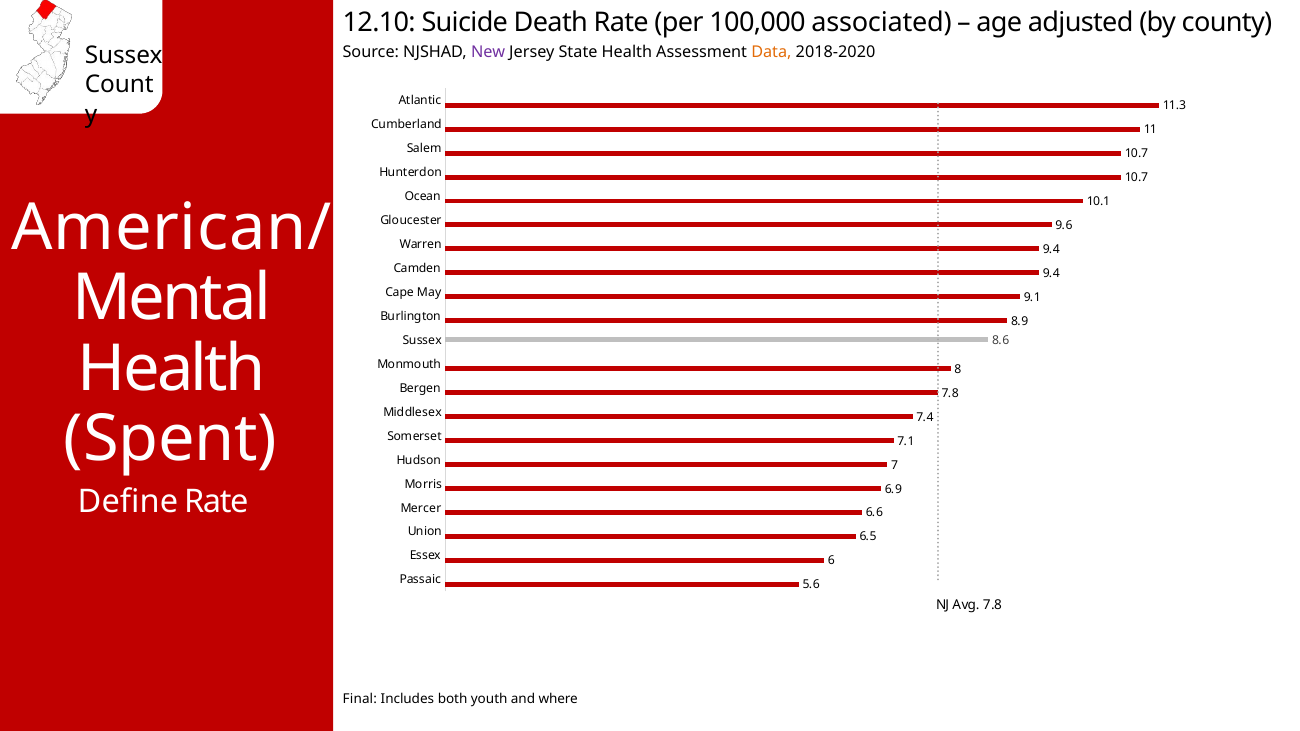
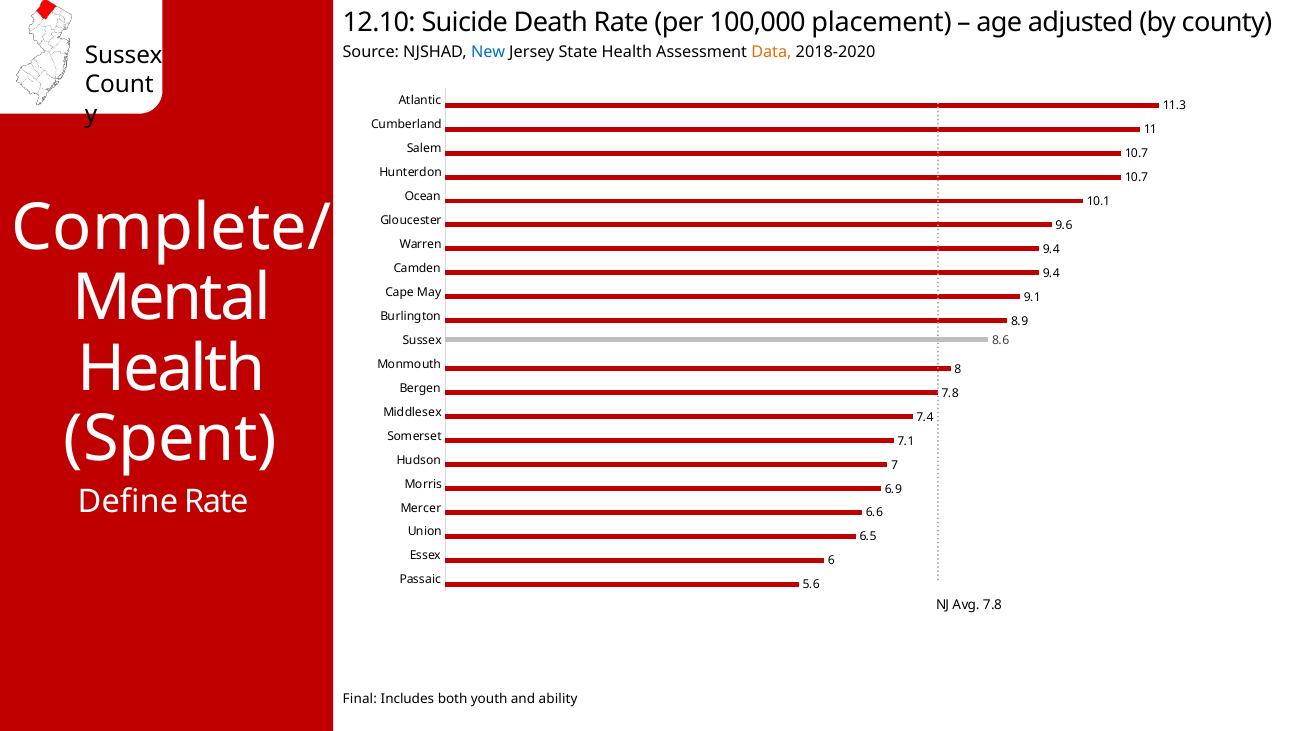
associated: associated -> placement
New colour: purple -> blue
American/: American/ -> Complete/
where: where -> ability
